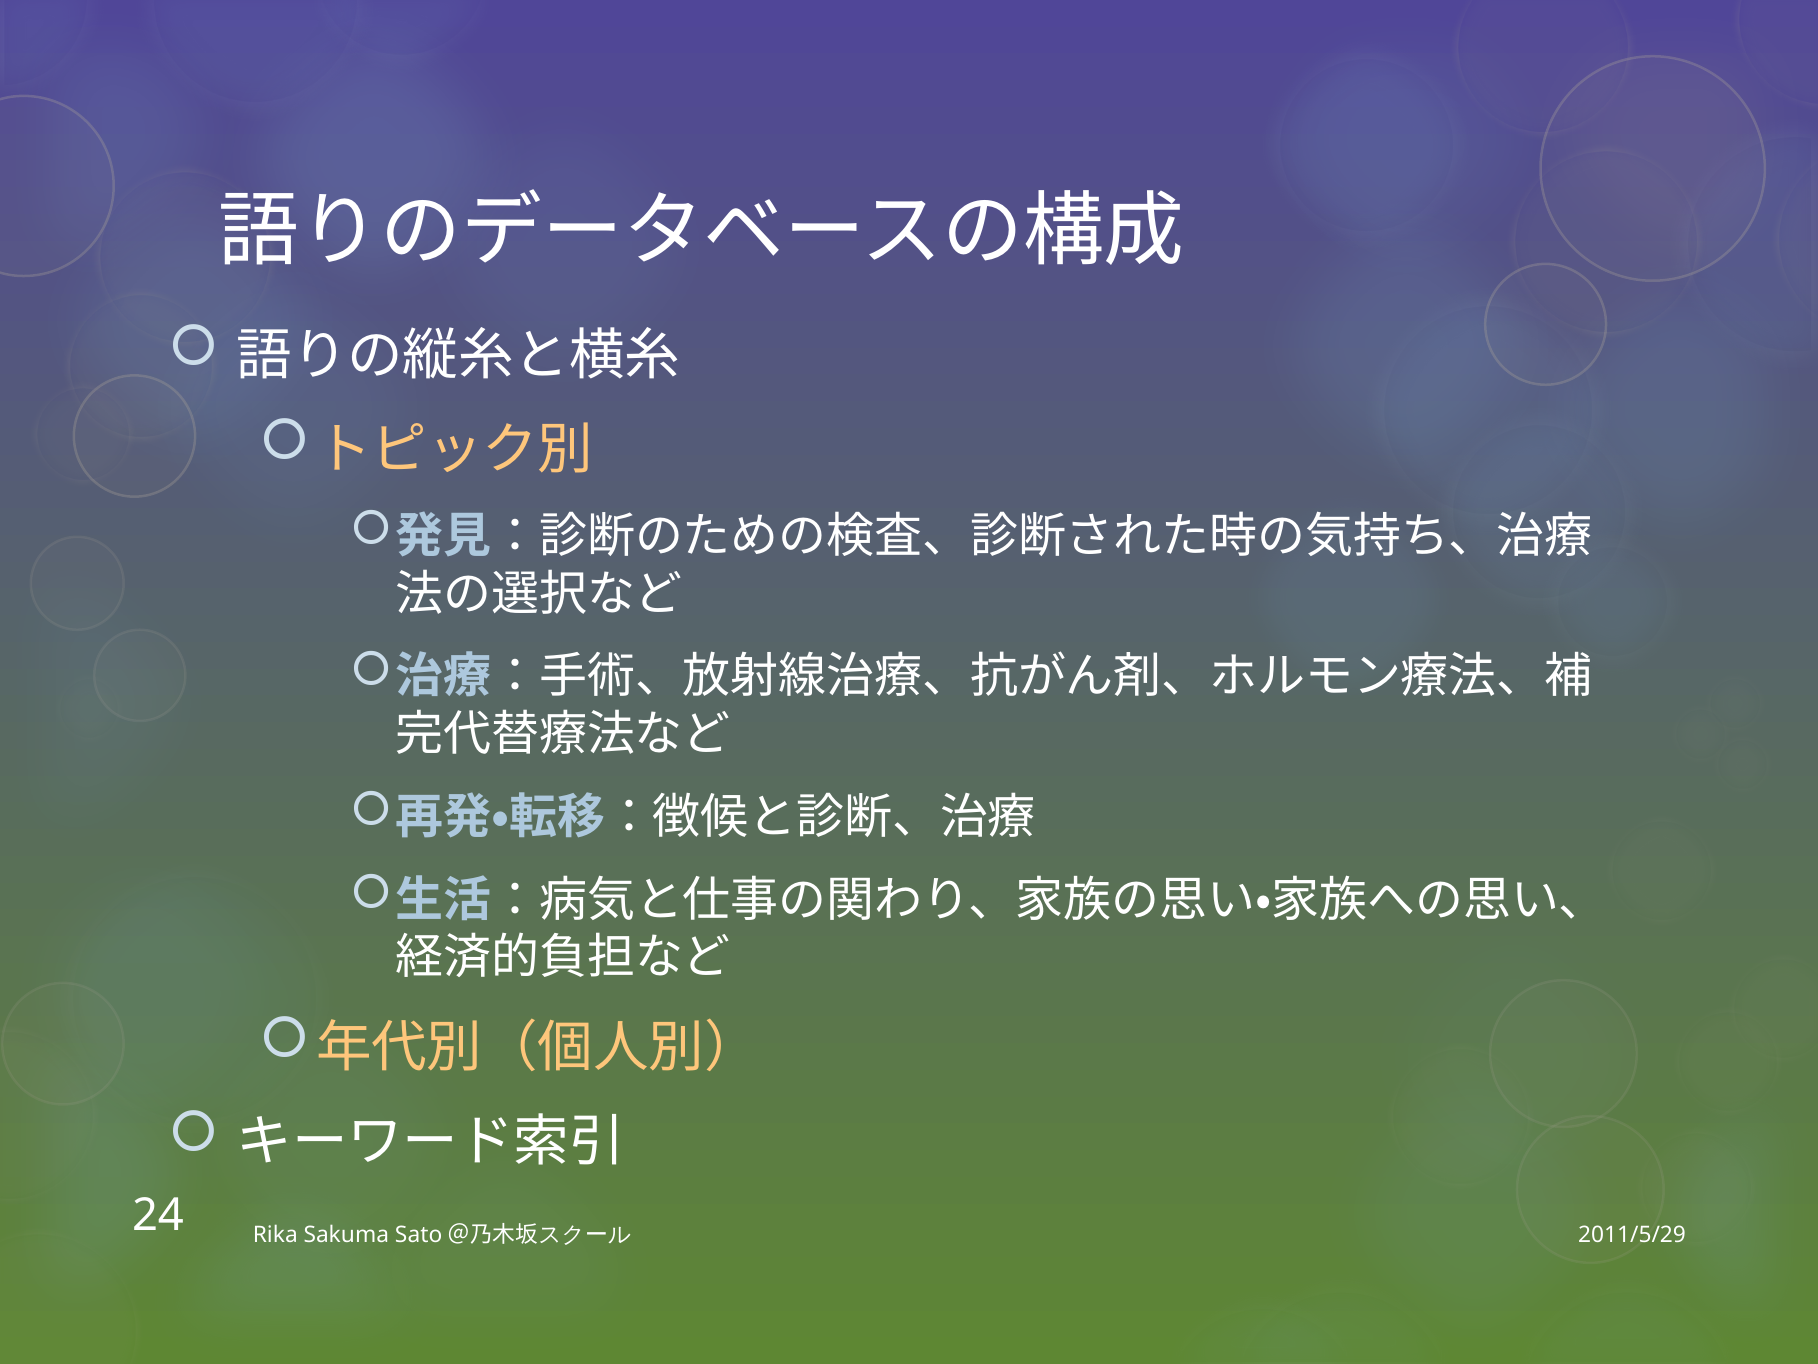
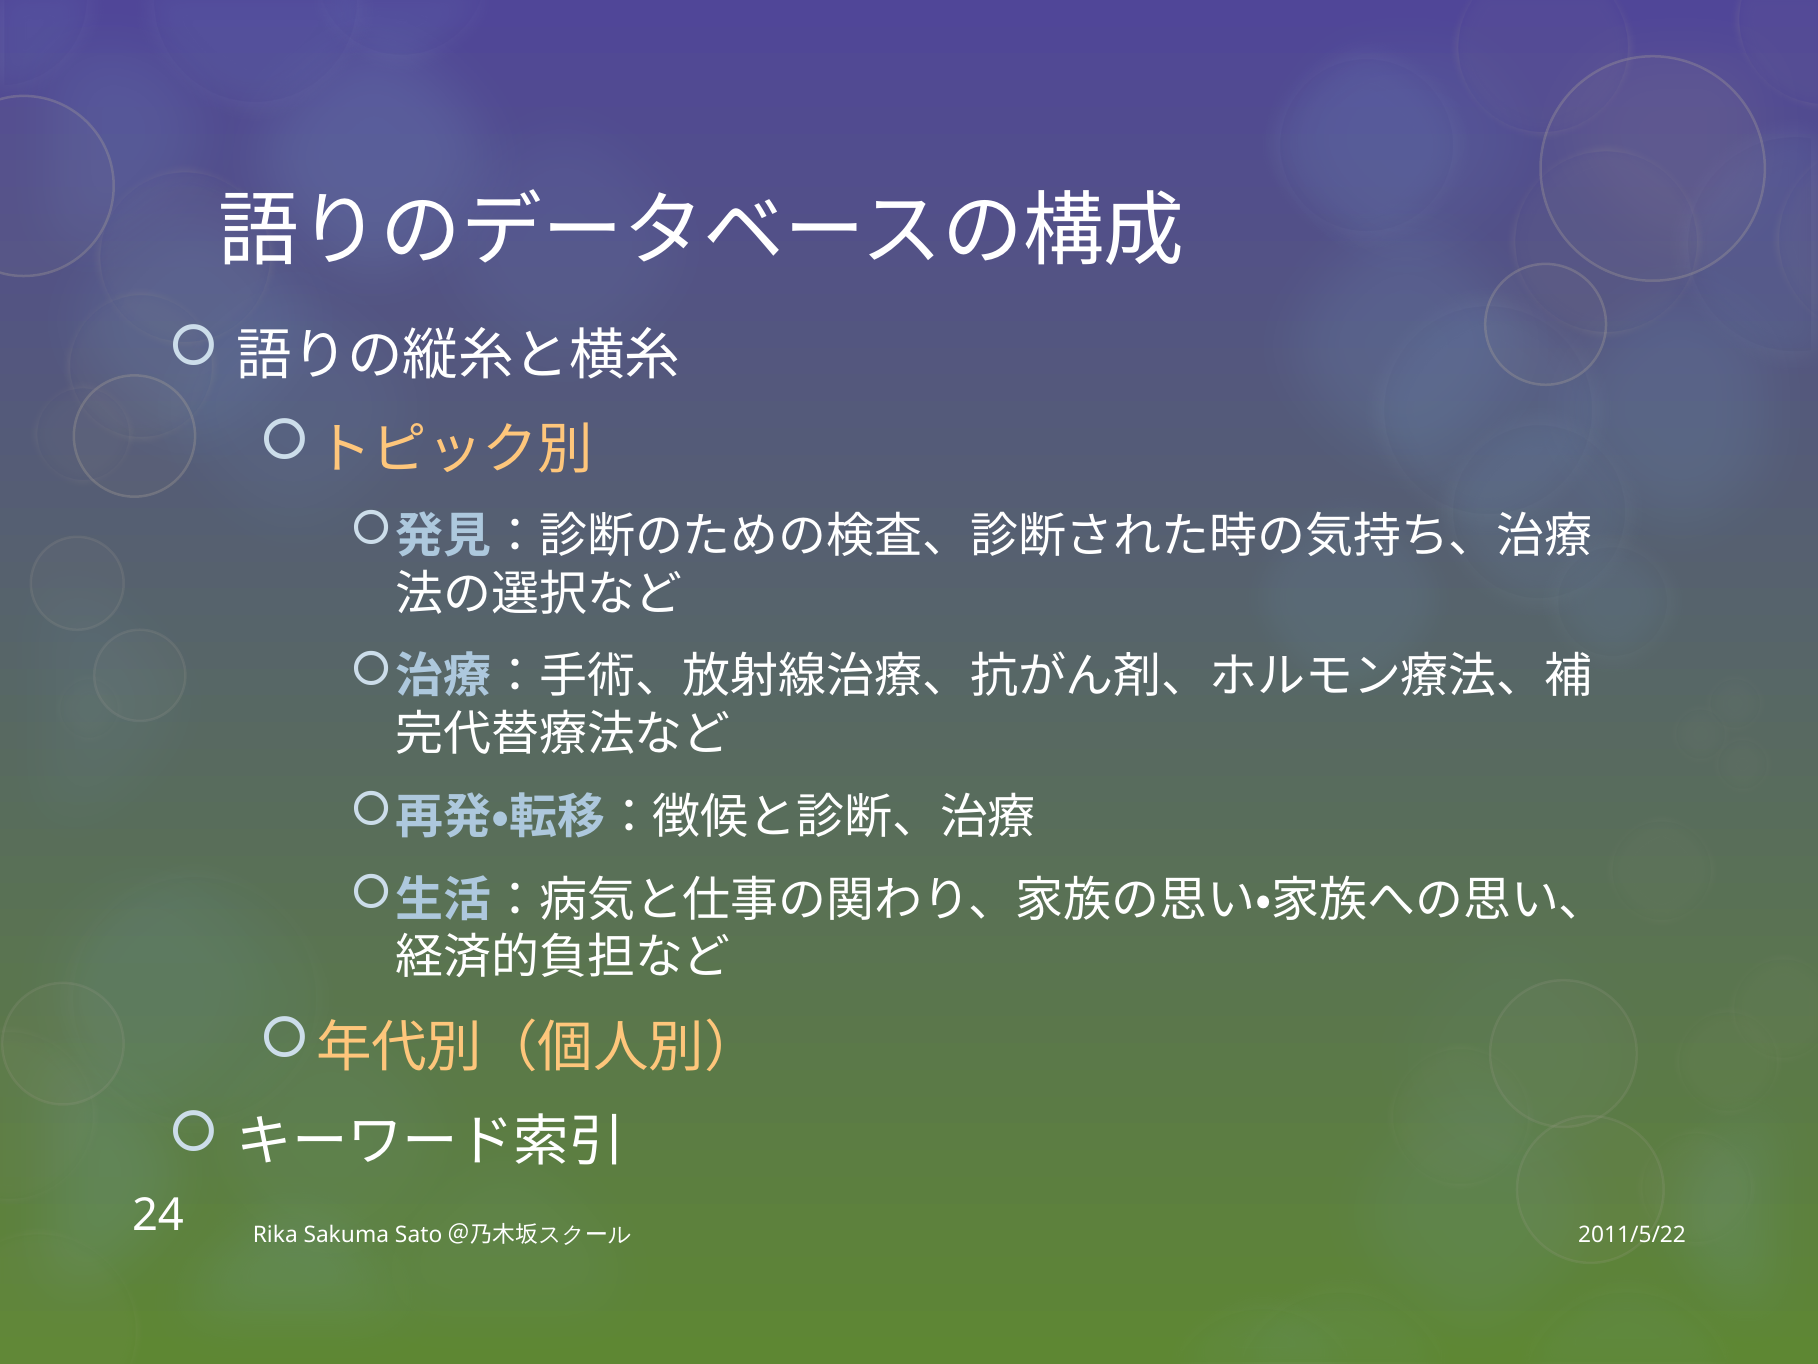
2011/5/29: 2011/5/29 -> 2011/5/22
